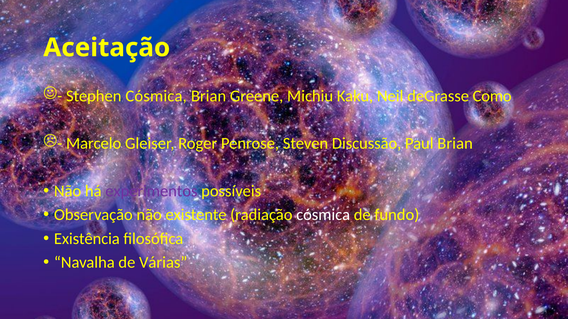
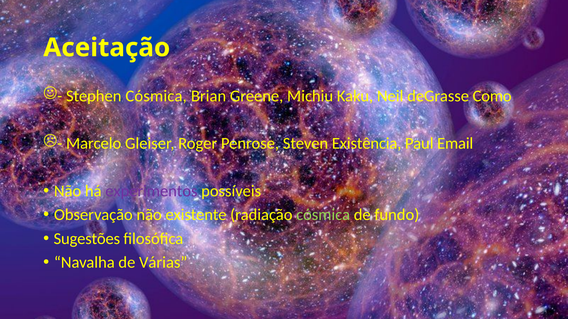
Discussão: Discussão -> Existência
Paul Brian: Brian -> Email
cósmica at (323, 215) colour: white -> light green
Existência: Existência -> Sugestões
